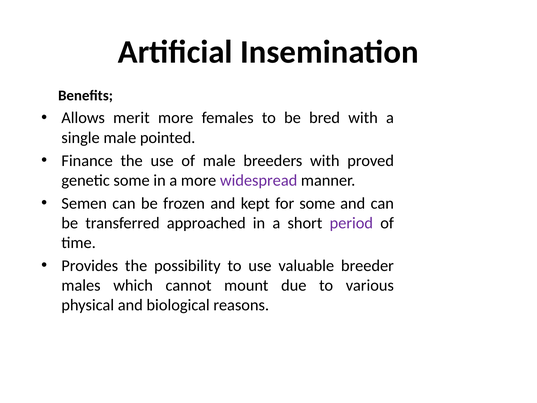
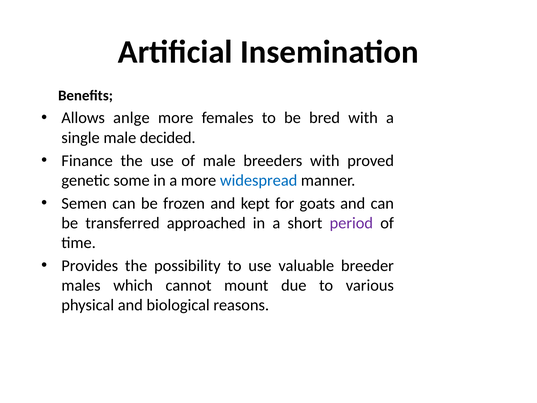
merit: merit -> anlge
pointed: pointed -> decided
widespread colour: purple -> blue
for some: some -> goats
